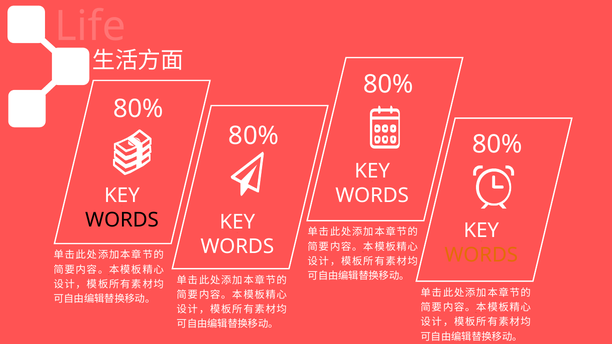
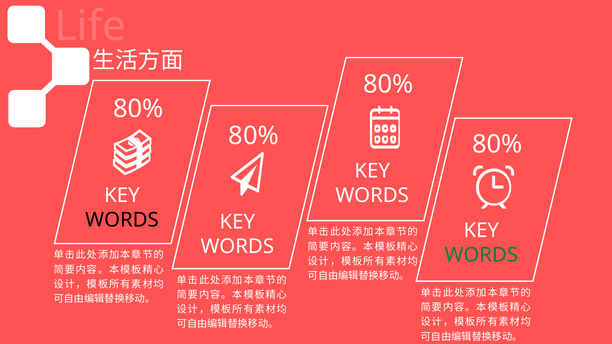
WORDS at (481, 255) colour: orange -> green
